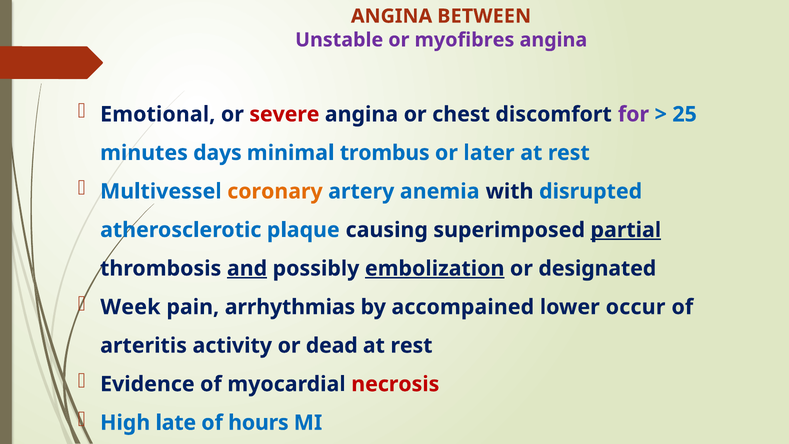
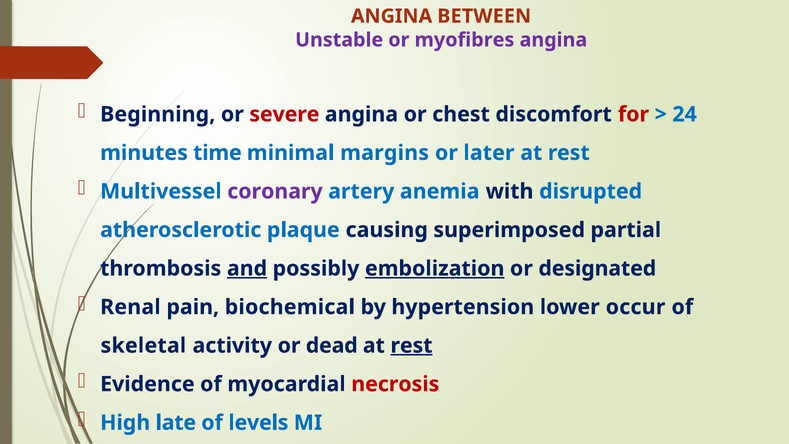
Emotional: Emotional -> Beginning
for colour: purple -> red
25: 25 -> 24
days: days -> time
trombus: trombus -> margins
coronary colour: orange -> purple
partial underline: present -> none
Week: Week -> Renal
arrhythmias: arrhythmias -> biochemical
accompained: accompained -> hypertension
arteritis: arteritis -> skeletal
rest at (411, 345) underline: none -> present
hours: hours -> levels
